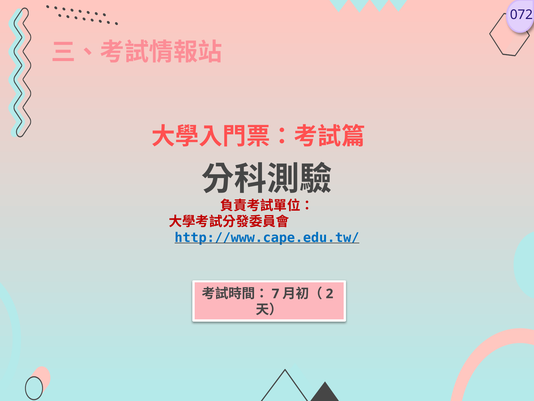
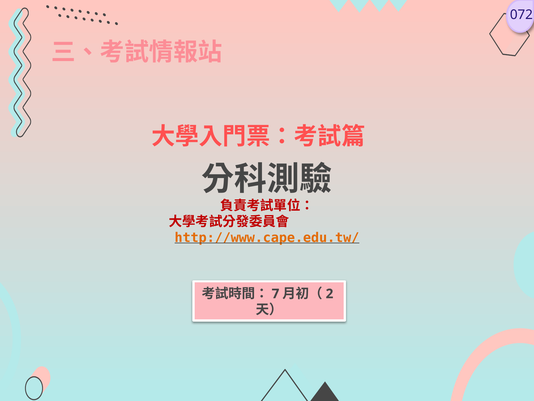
http://www.cape.edu.tw/ colour: blue -> orange
